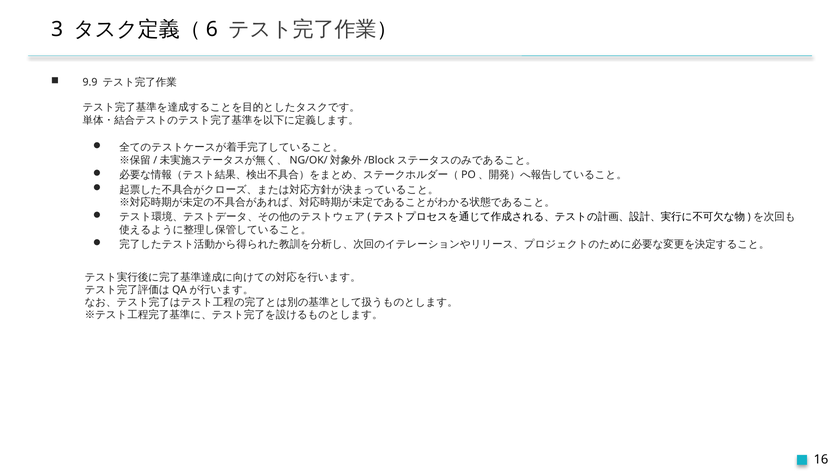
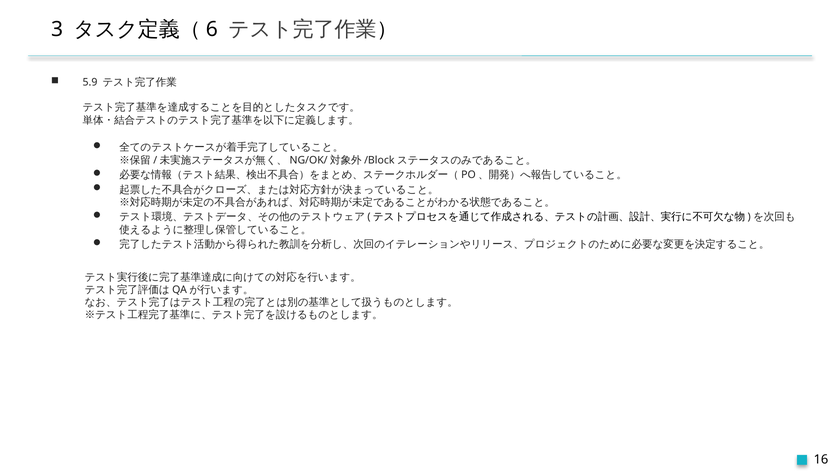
9.9: 9.9 -> 5.9
